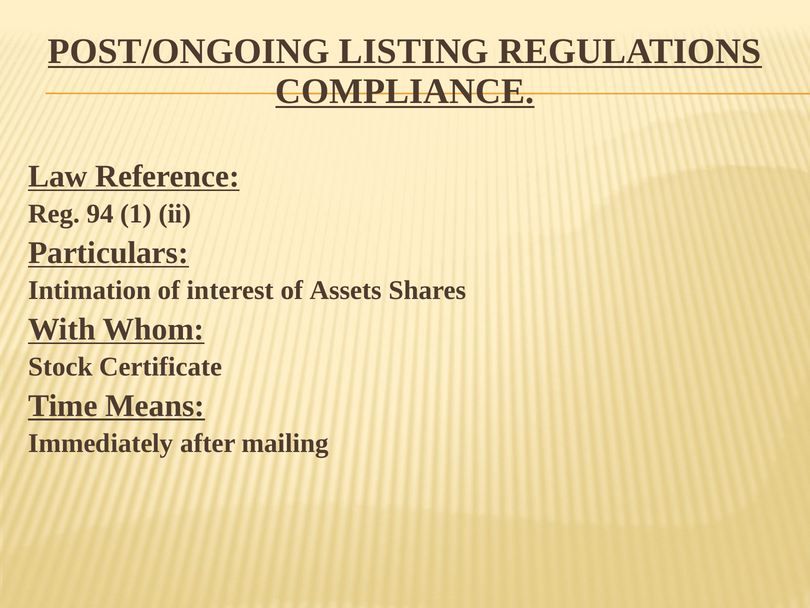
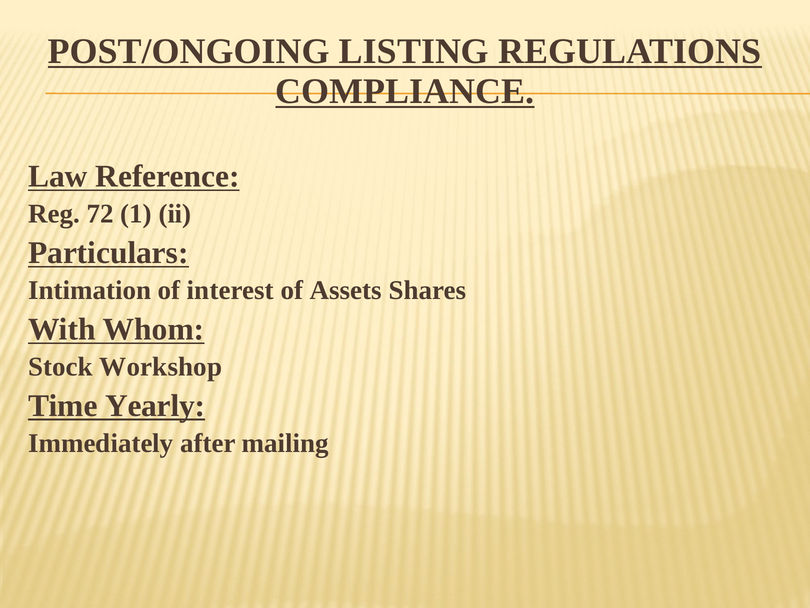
94: 94 -> 72
Certificate: Certificate -> Workshop
Means: Means -> Yearly
